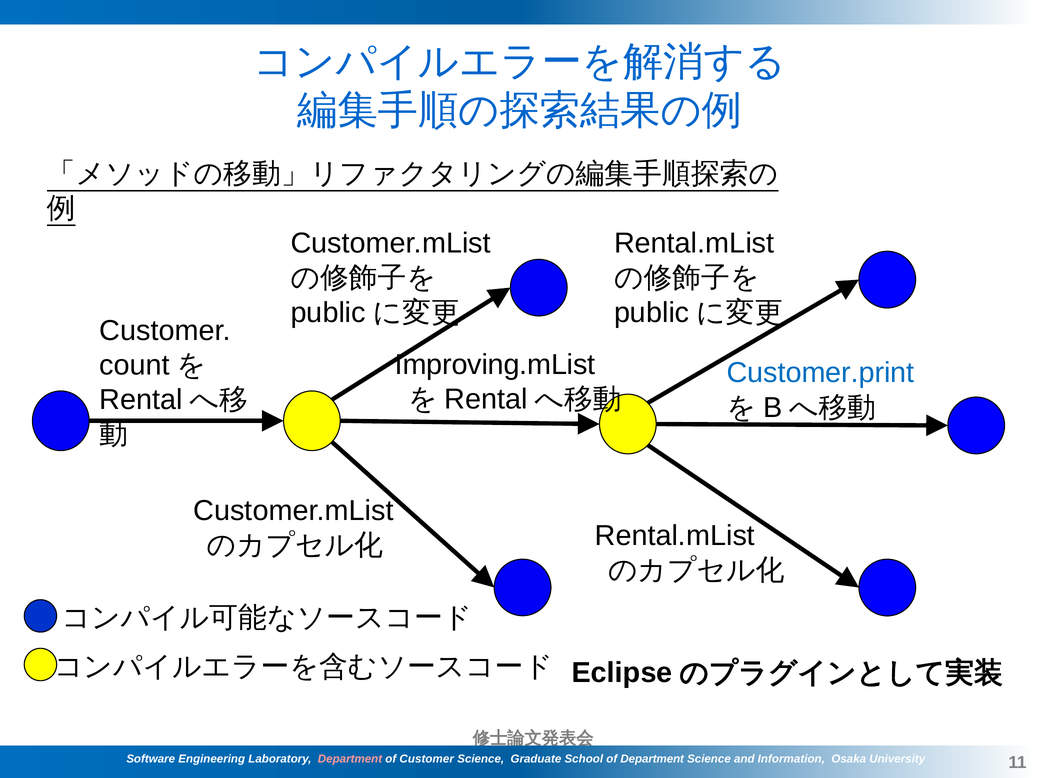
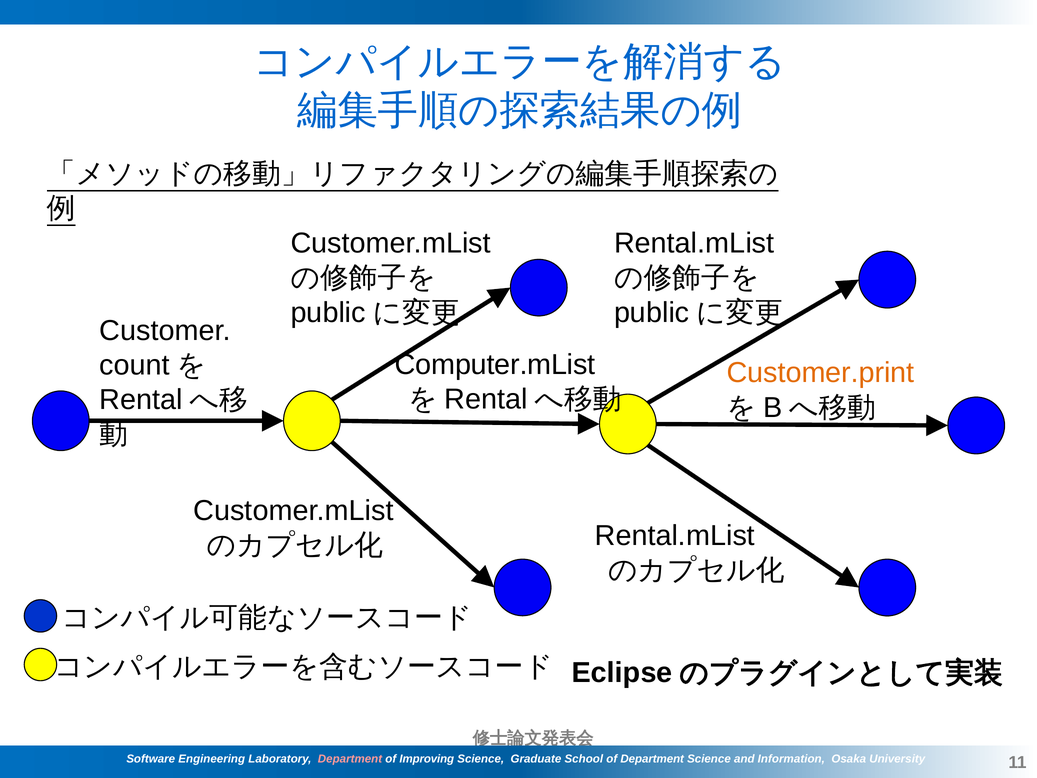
Improving.mList: Improving.mList -> Computer.mList
Customer.print colour: blue -> orange
of Customer: Customer -> Improving
